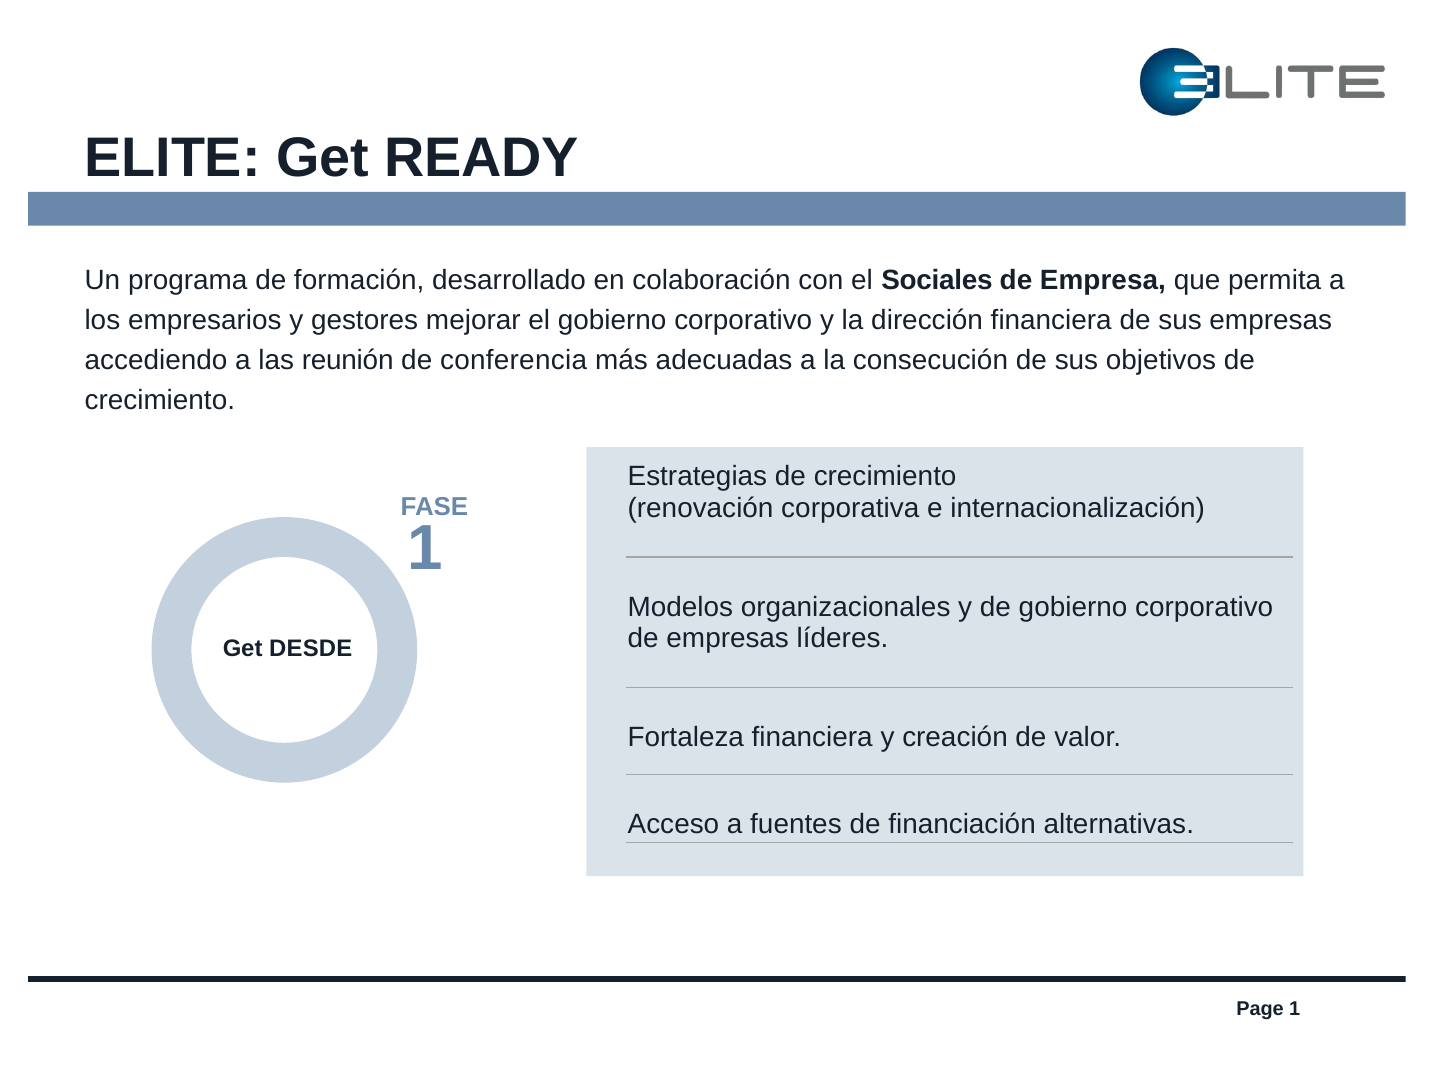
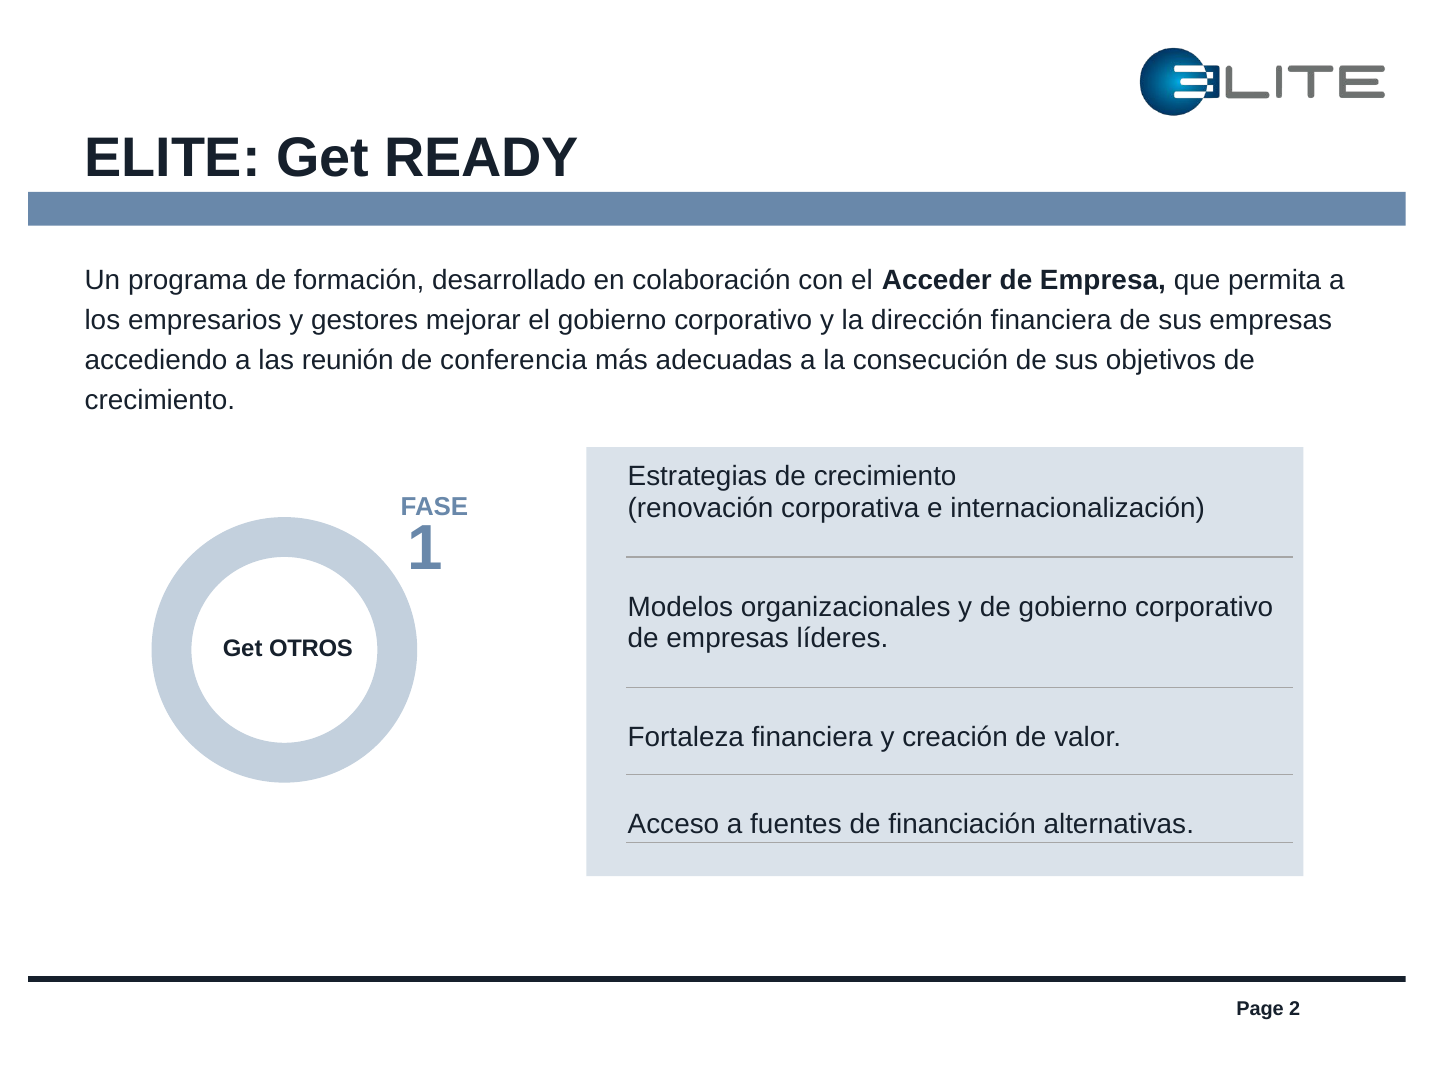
Sociales: Sociales -> Acceder
DESDE: DESDE -> OTROS
Page 1: 1 -> 2
